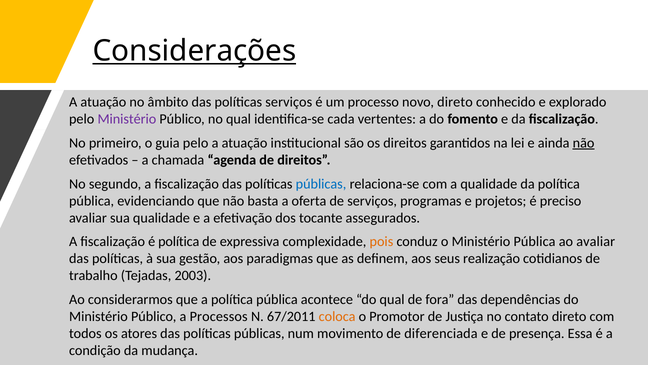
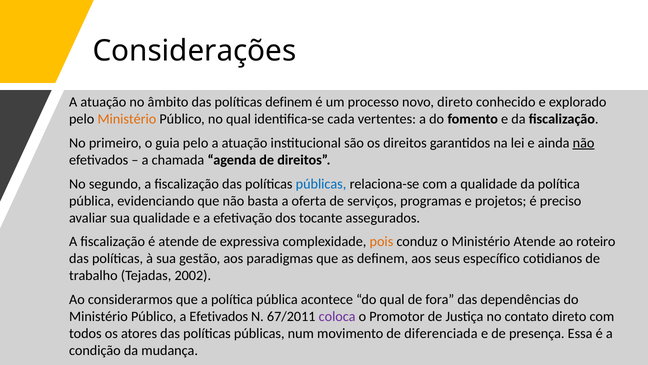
Considerações underline: present -> none
políticas serviços: serviços -> definem
Ministério at (127, 119) colour: purple -> orange
é política: política -> atende
Ministério Pública: Pública -> Atende
ao avaliar: avaliar -> roteiro
realização: realização -> específico
2003: 2003 -> 2002
a Processos: Processos -> Efetivados
coloca colour: orange -> purple
